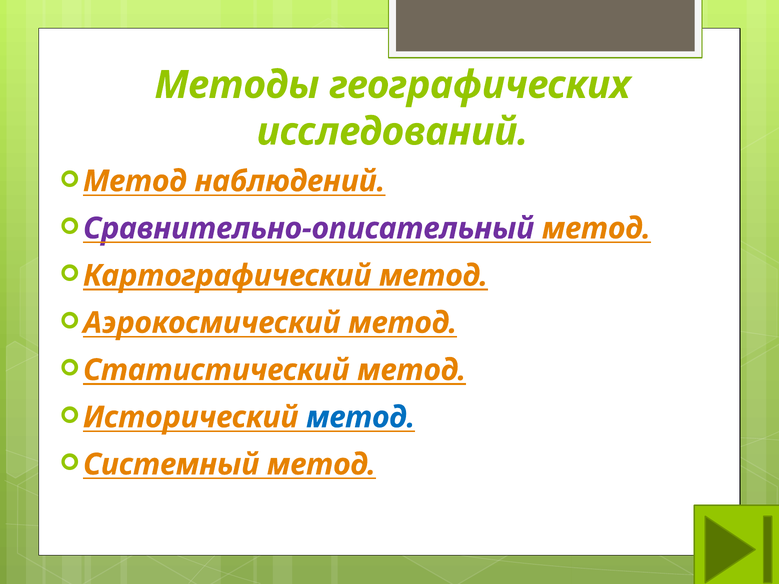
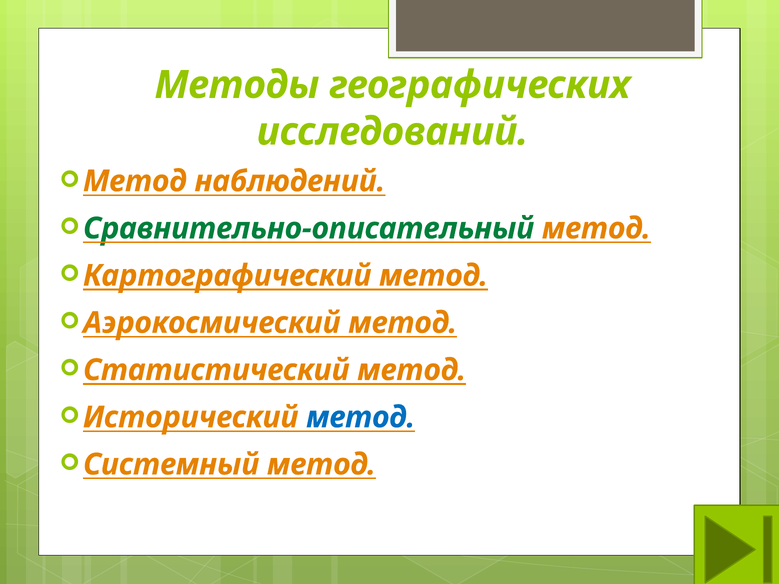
Сравнительно-описательный colour: purple -> green
